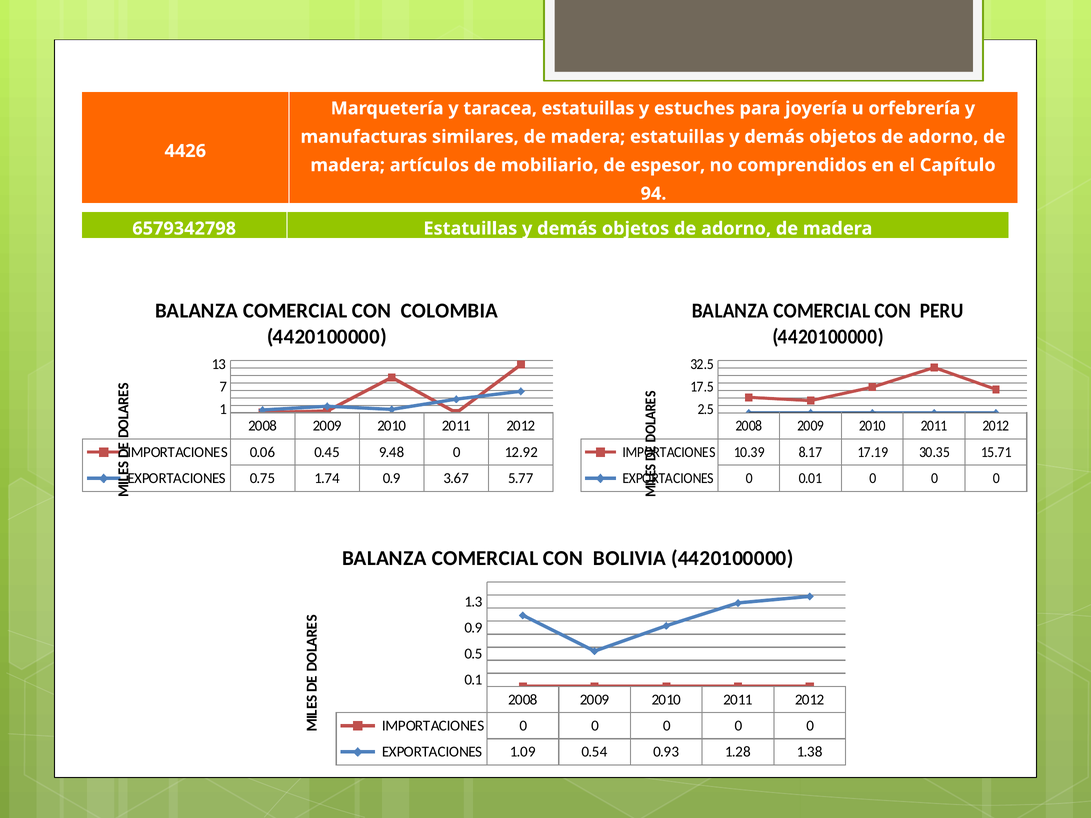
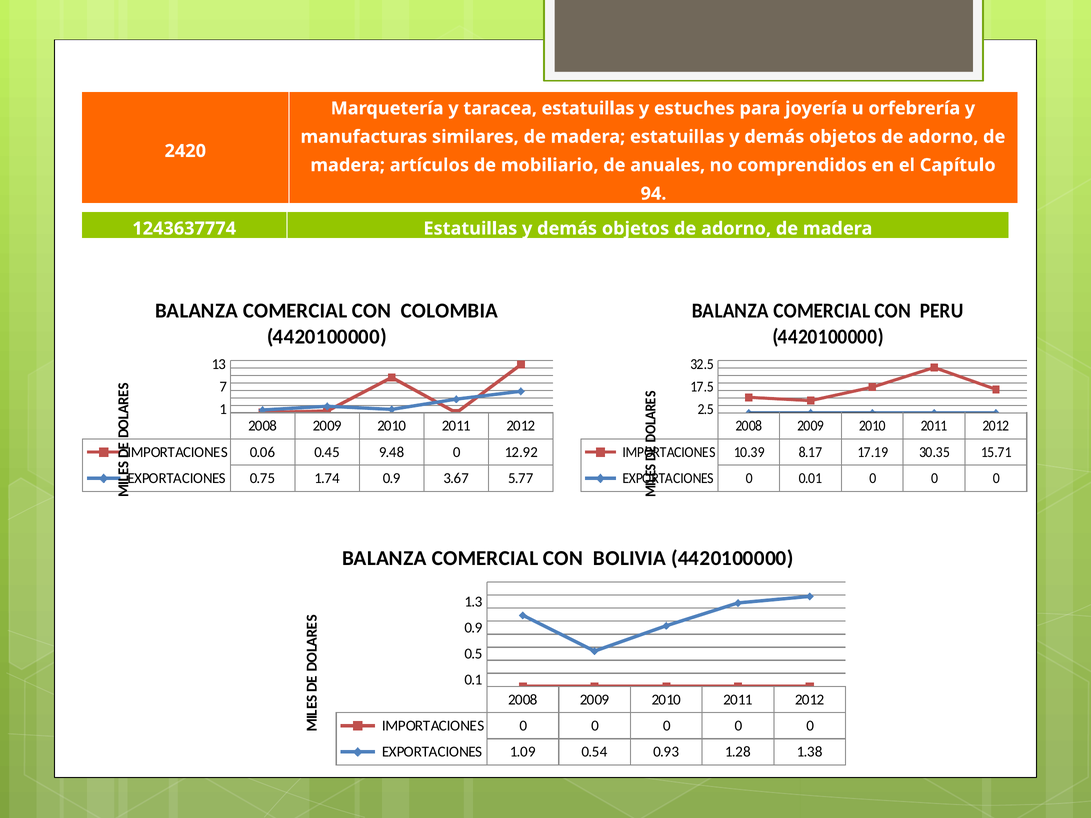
4426: 4426 -> 2420
espesor: espesor -> anuales
6579342798: 6579342798 -> 1243637774
